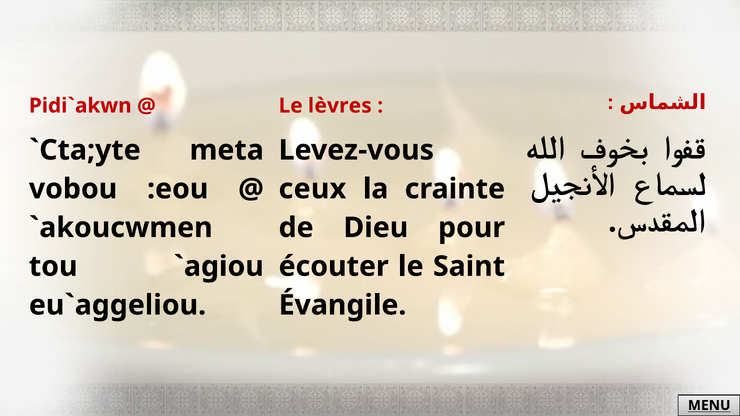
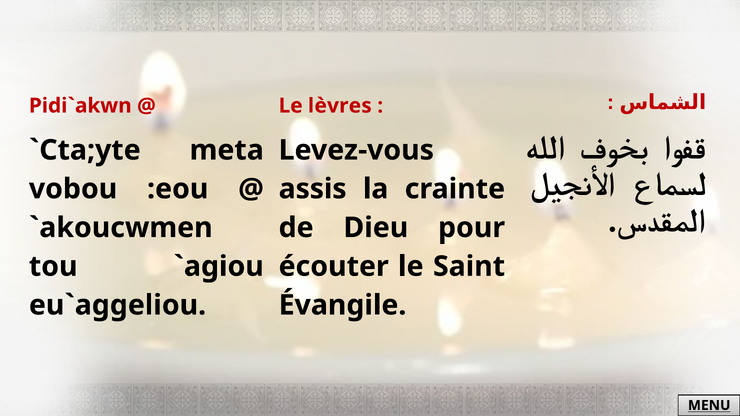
ceux: ceux -> assis
